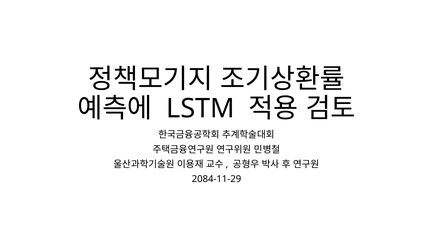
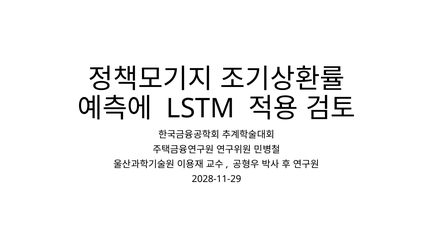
2084-11-29: 2084-11-29 -> 2028-11-29
